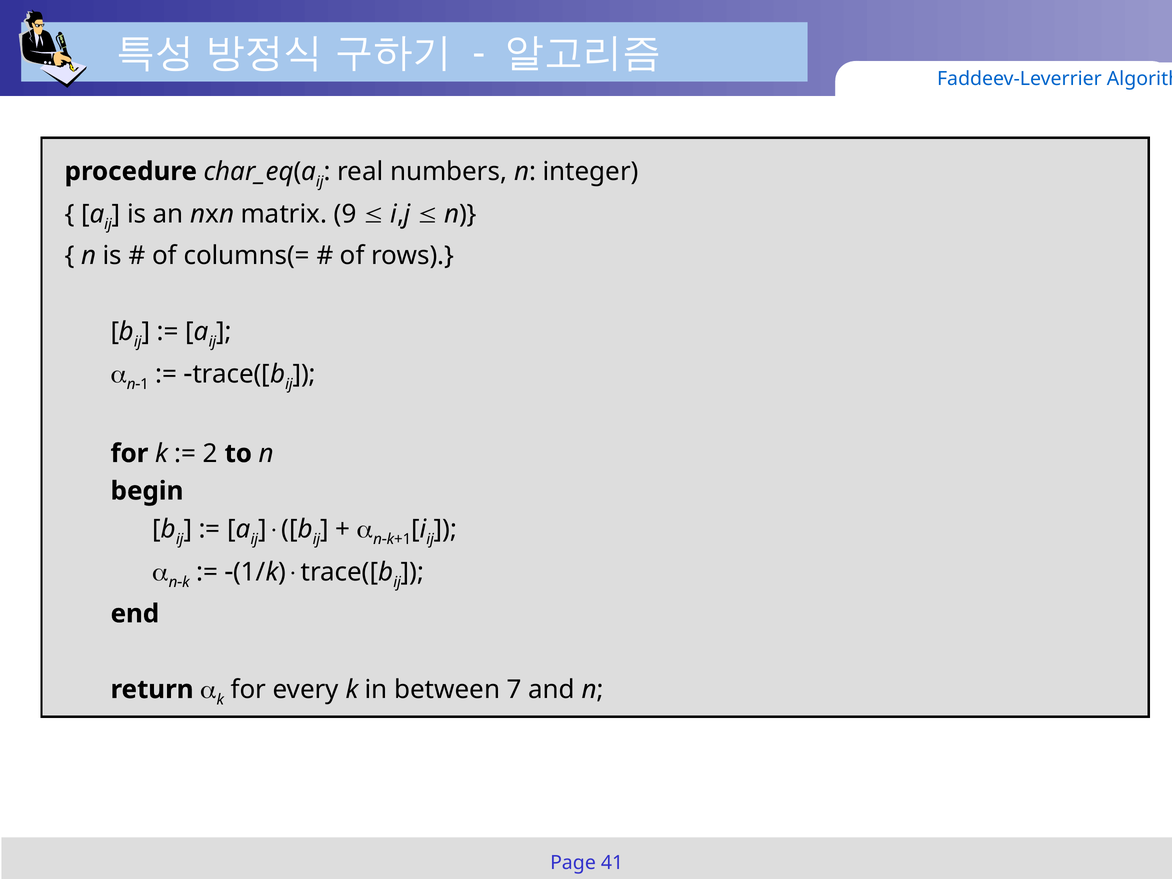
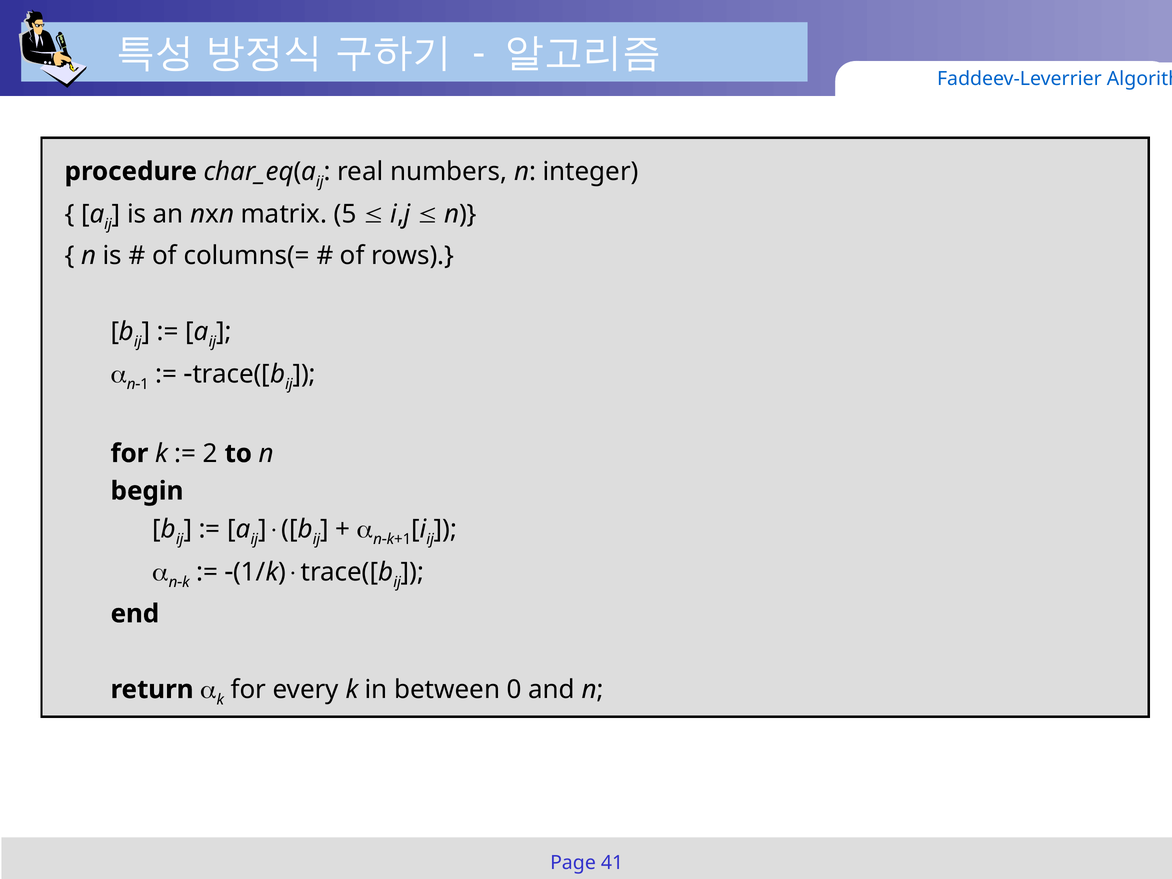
9: 9 -> 5
7: 7 -> 0
